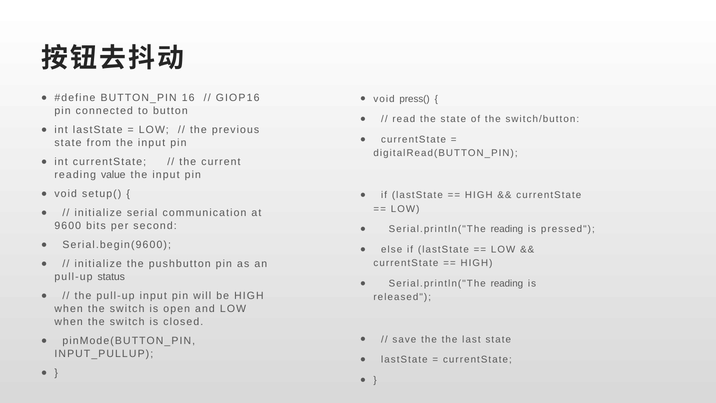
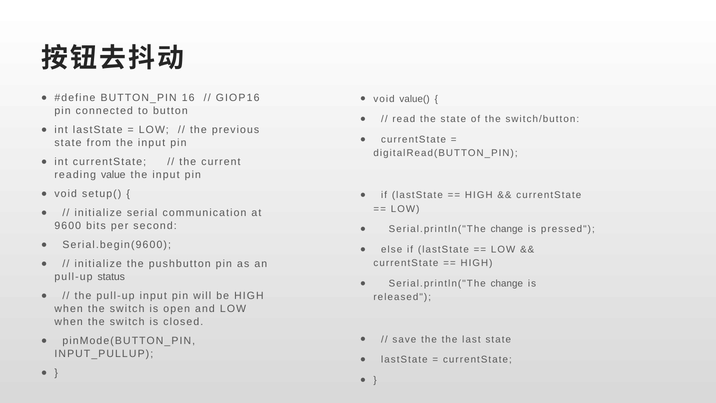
press(: press( -> value(
reading at (507, 229): reading -> change
reading at (507, 283): reading -> change
